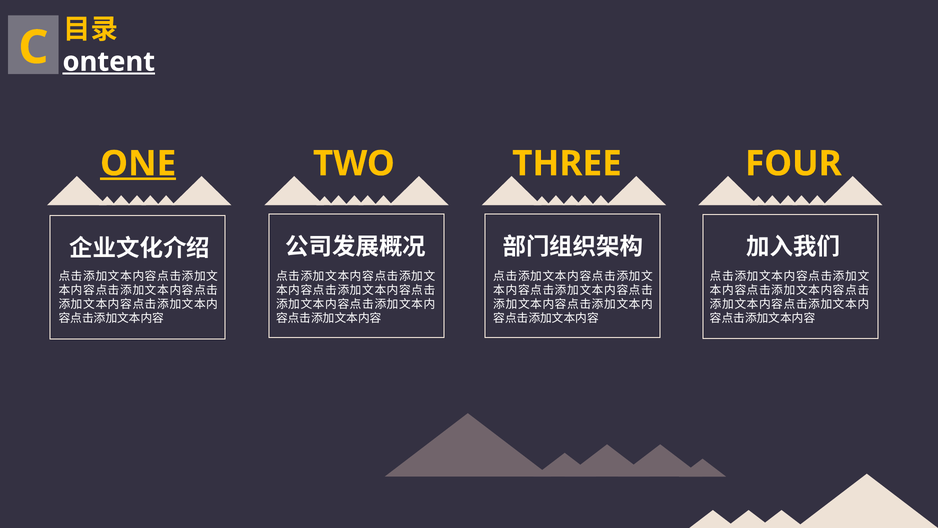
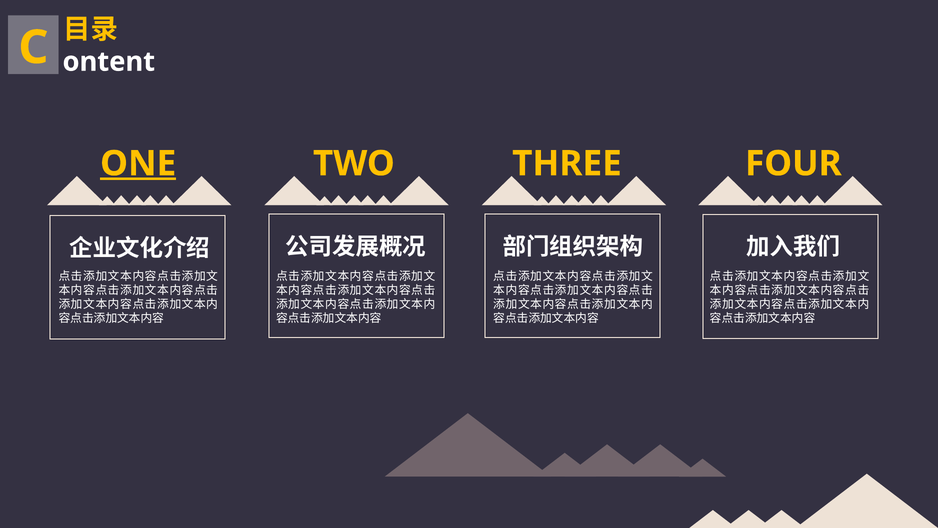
ontent underline: present -> none
